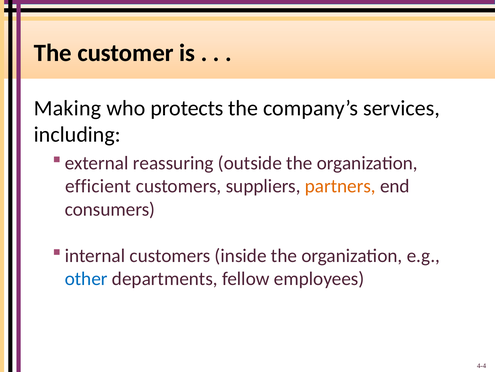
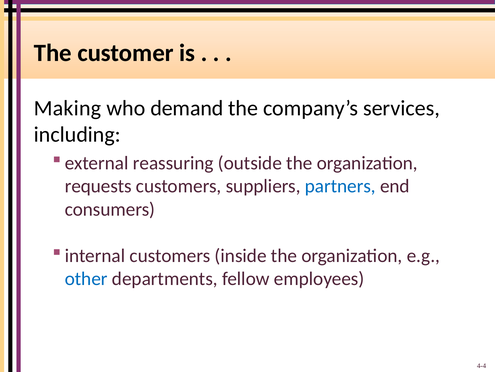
protects: protects -> demand
efficient: efficient -> requests
partners colour: orange -> blue
